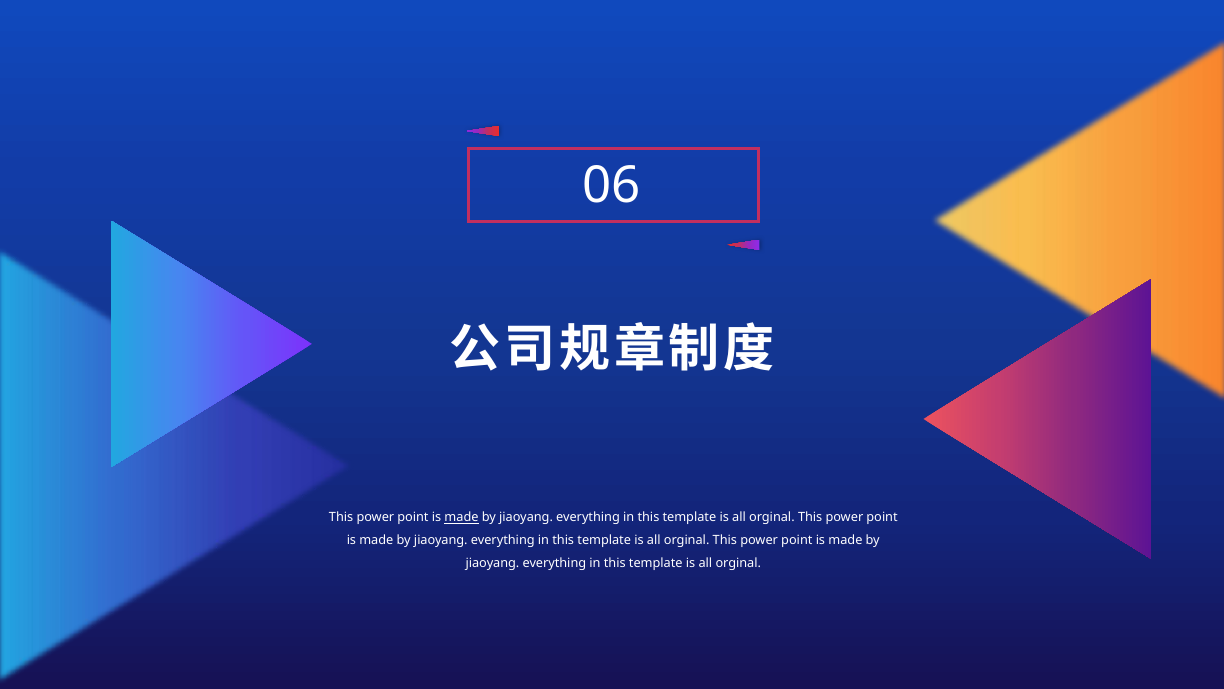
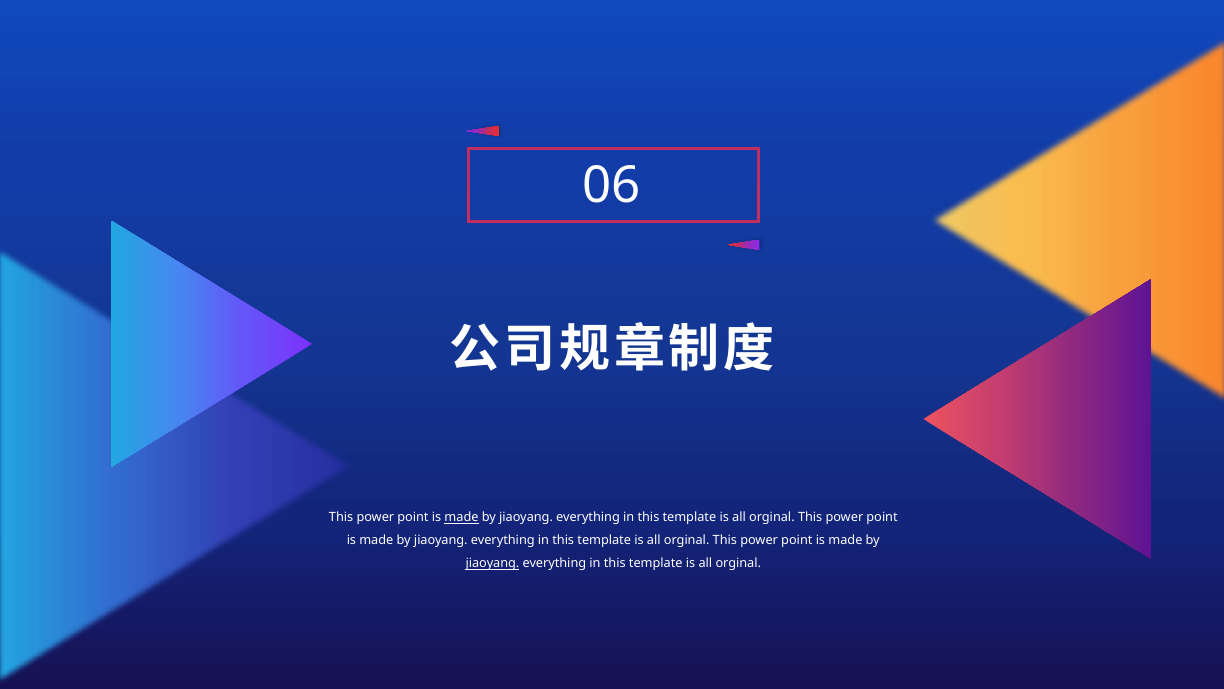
jiaoyang at (492, 563) underline: none -> present
